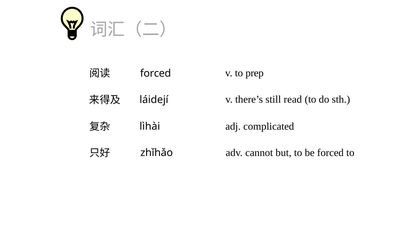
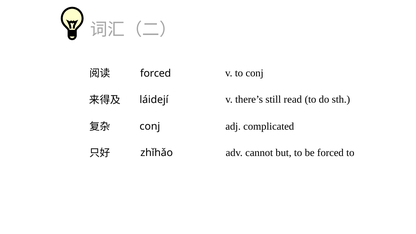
to prep: prep -> conj
lìhài at (150, 126): lìhài -> conj
